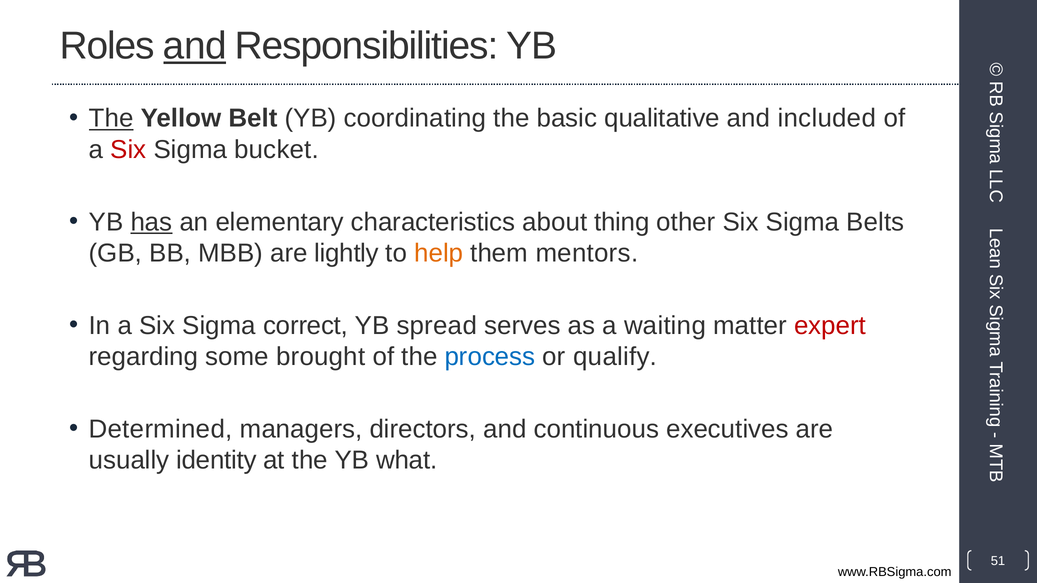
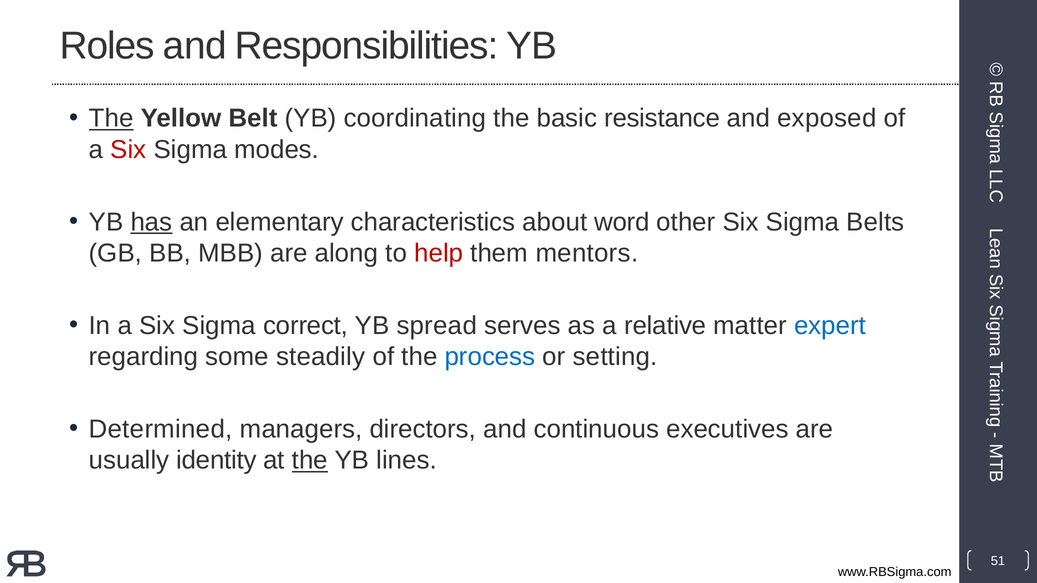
and at (195, 46) underline: present -> none
qualitative: qualitative -> resistance
included: included -> exposed
bucket: bucket -> modes
thing: thing -> word
lightly: lightly -> along
help colour: orange -> red
waiting: waiting -> relative
expert colour: red -> blue
brought: brought -> steadily
qualify: qualify -> setting
the at (310, 461) underline: none -> present
what: what -> lines
